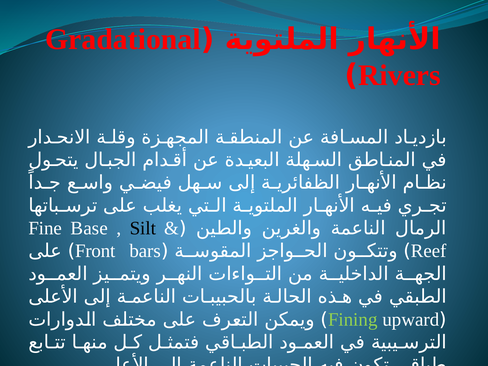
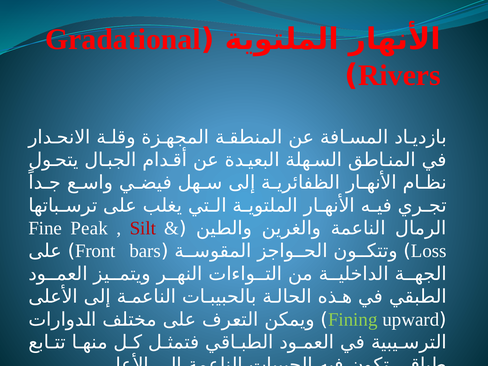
Base: Base -> Peak
Silt colour: black -> red
Reef: Reef -> Loss
